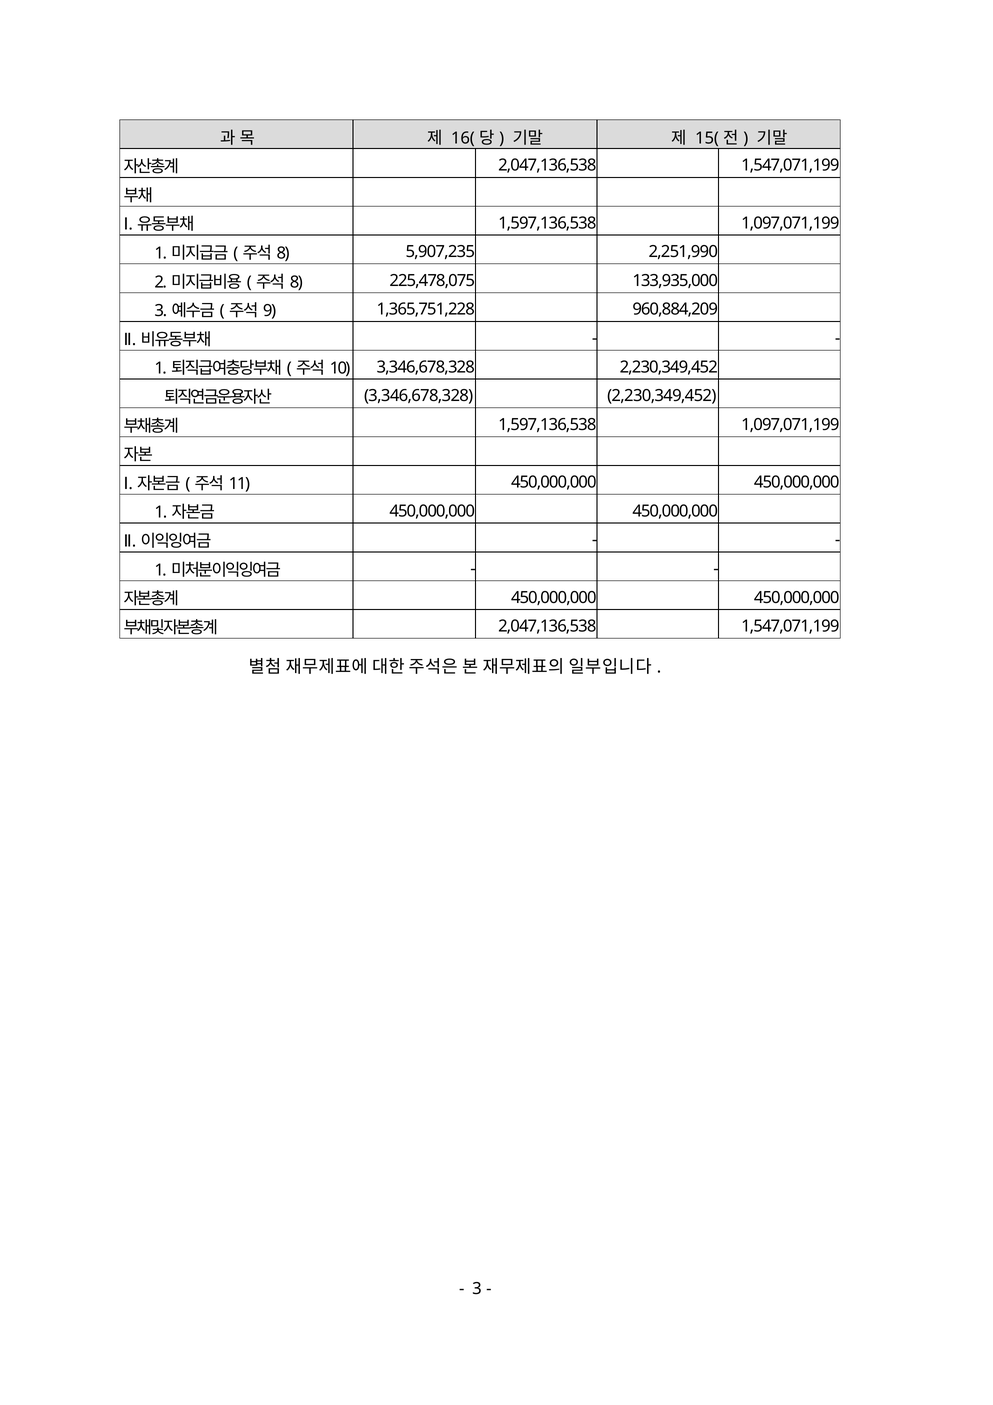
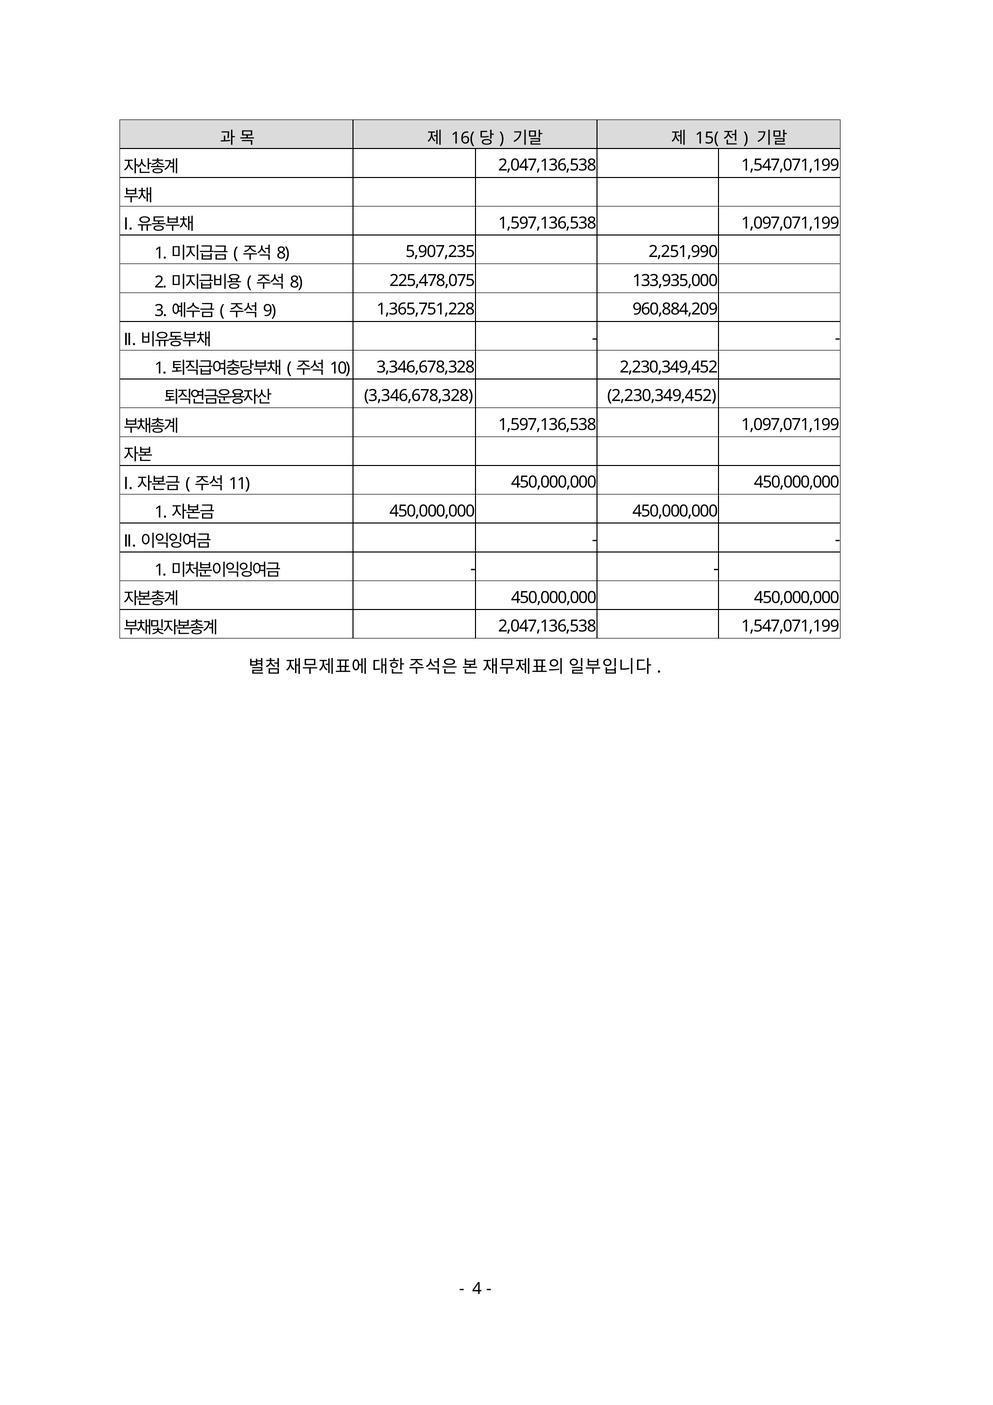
3 at (477, 1289): 3 -> 4
